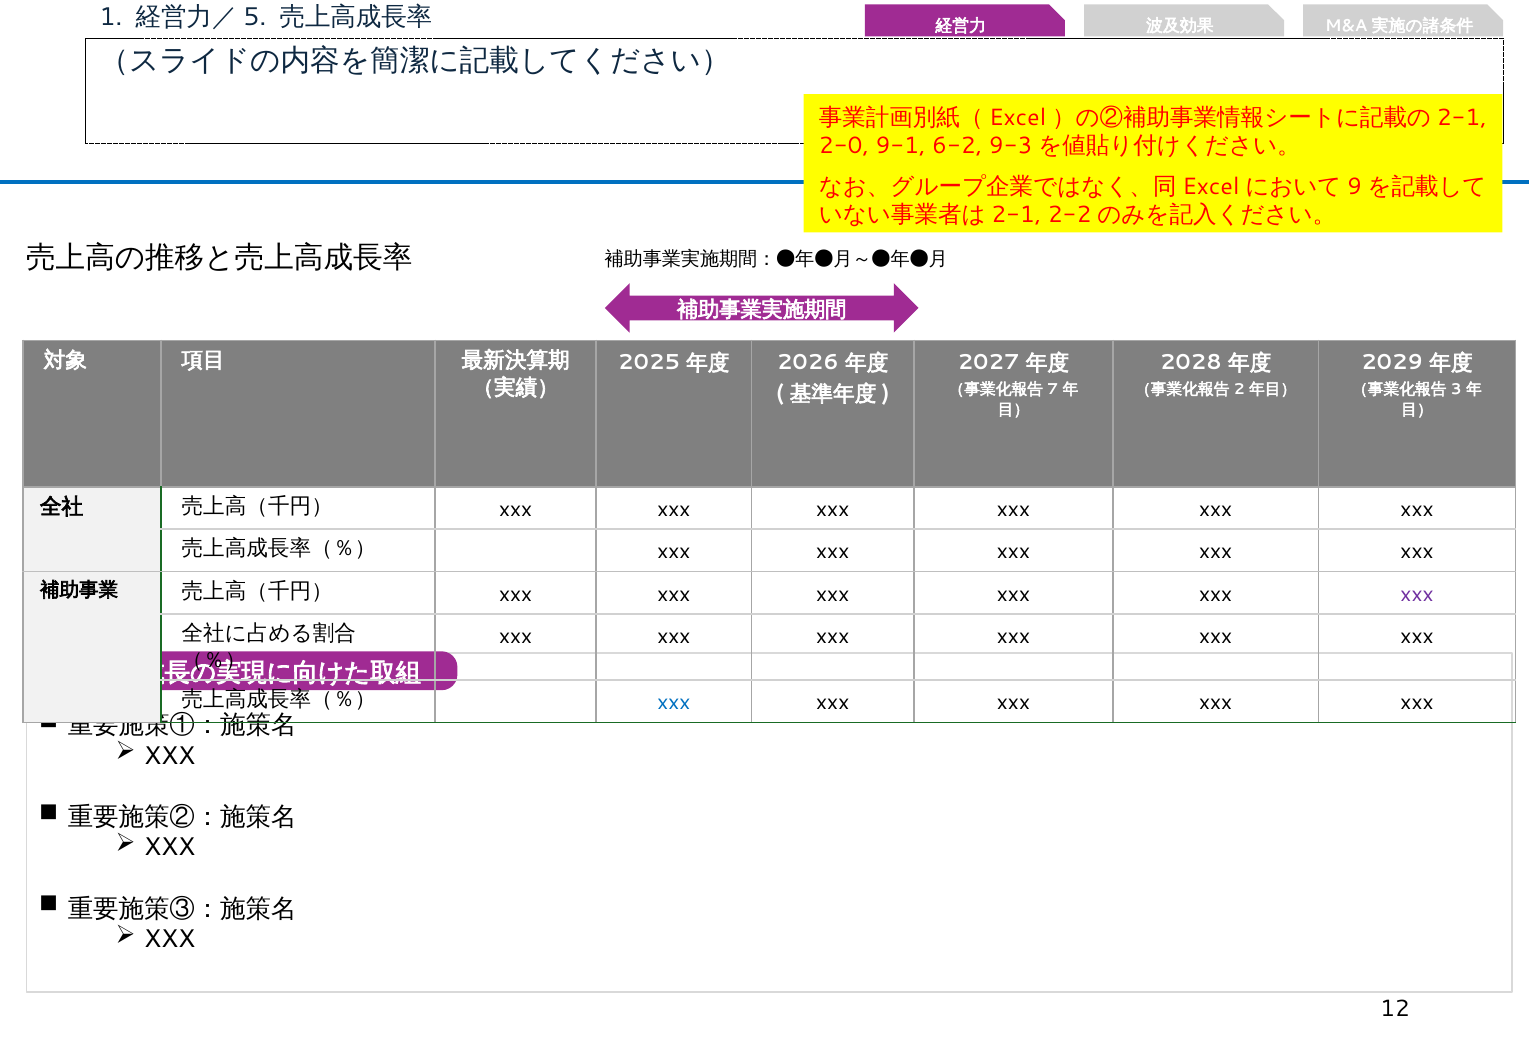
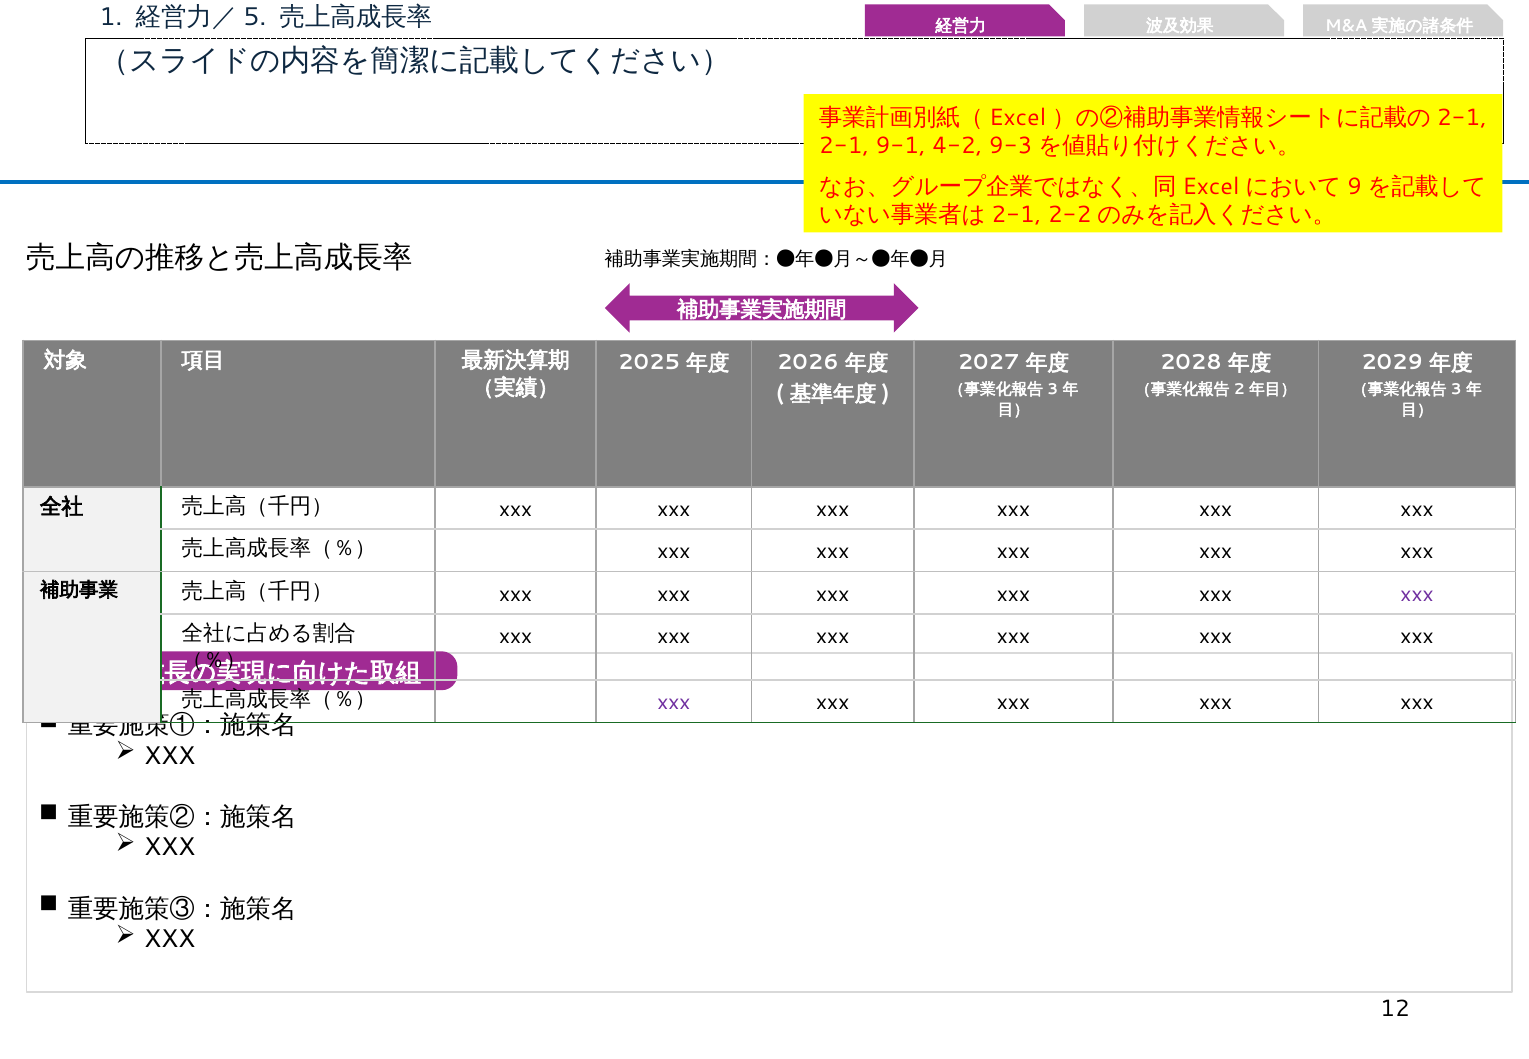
2-0: 2-0 -> 2-1
6-2: 6-2 -> 4-2
7 at (1053, 389): 7 -> 3
xxx at (674, 702) colour: blue -> purple
